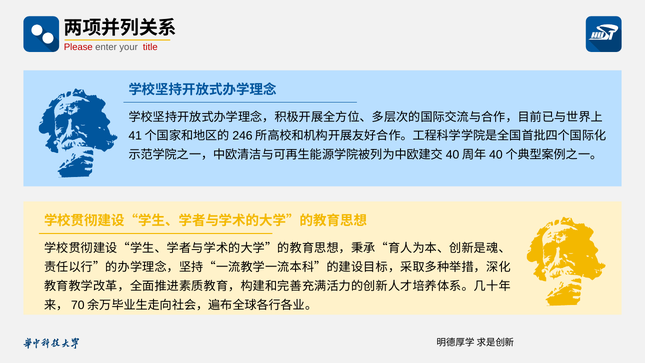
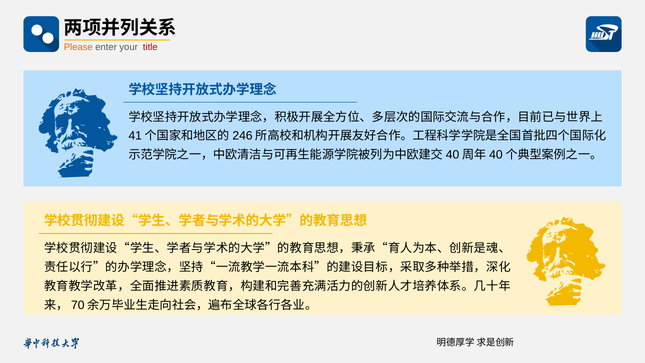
Please colour: red -> orange
